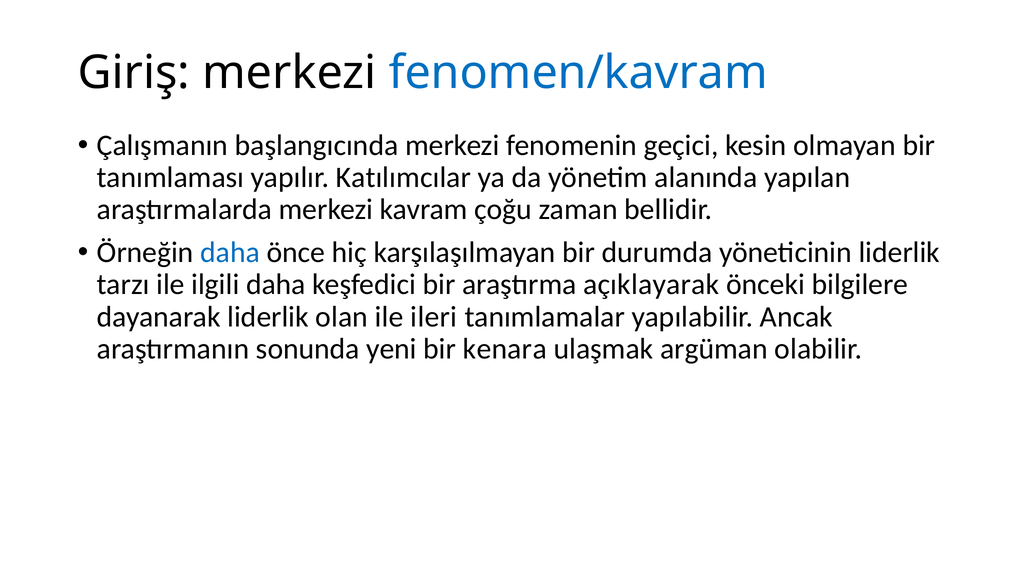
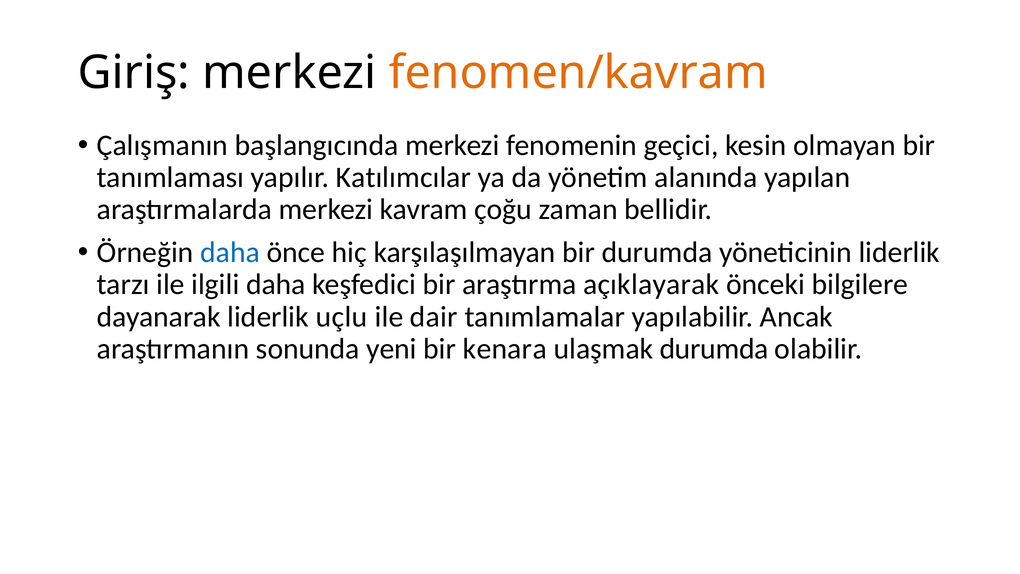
fenomen/kavram colour: blue -> orange
olan: olan -> uçlu
ileri: ileri -> dair
ulaşmak argüman: argüman -> durumda
